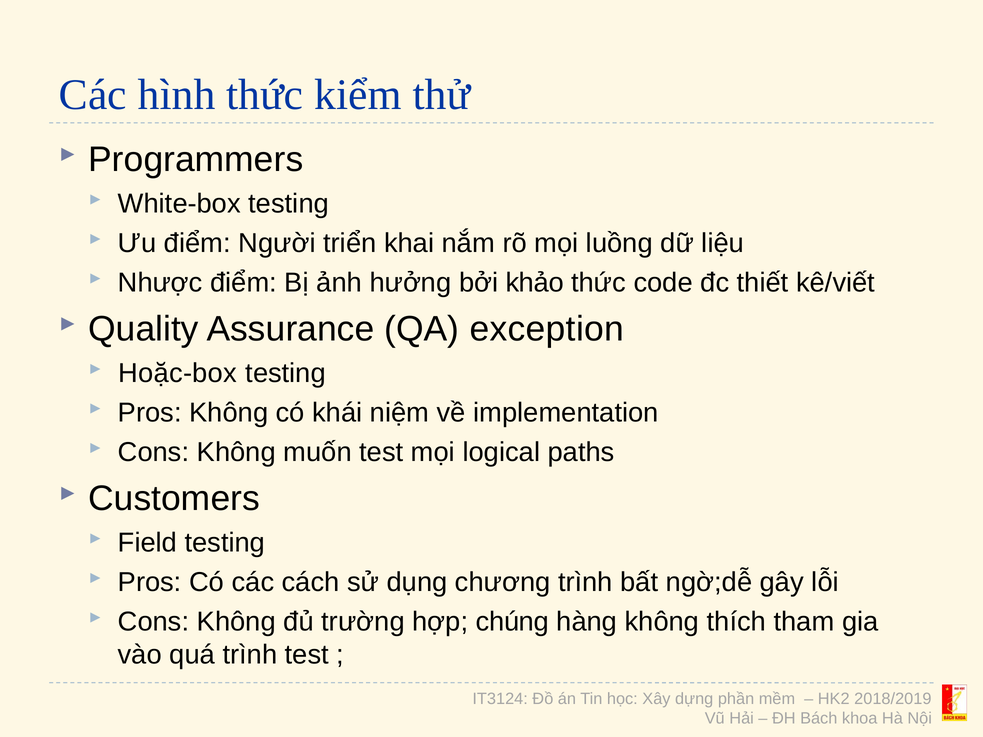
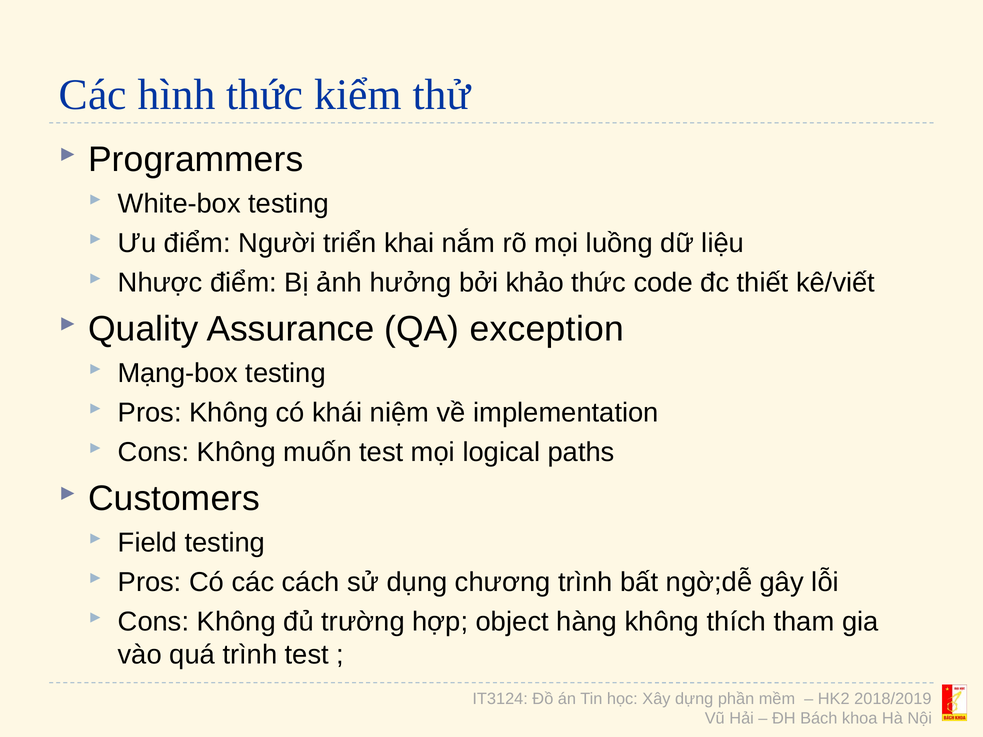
Hoặc-box: Hoặc-box -> Mạng-box
chúng: chúng -> object
